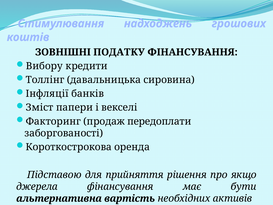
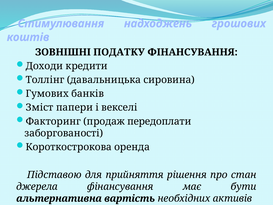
Вибору: Вибору -> Доходи
Інфляції: Інфляції -> Гумових
якщо: якщо -> стан
